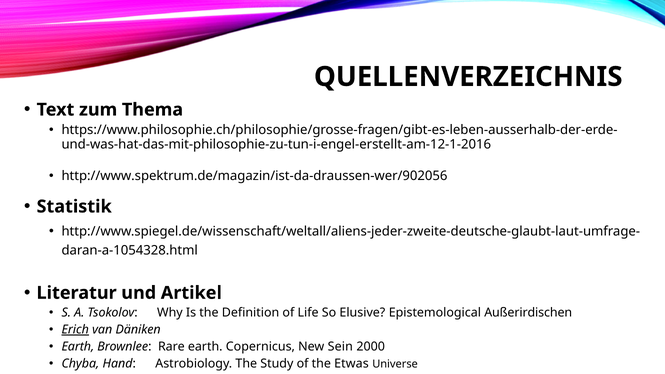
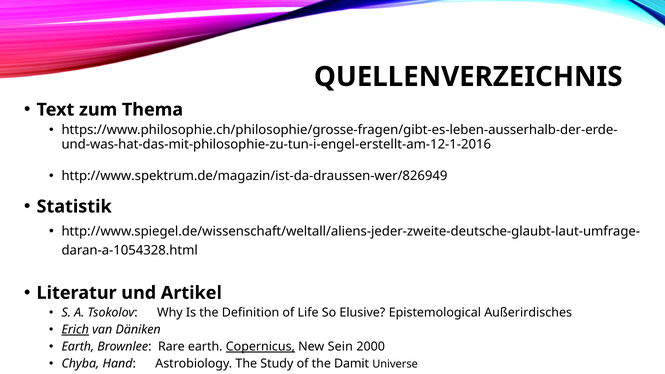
http://www.spektrum.de/magazin/ist-da-draussen-wer/902056: http://www.spektrum.de/magazin/ist-da-draussen-wer/902056 -> http://www.spektrum.de/magazin/ist-da-draussen-wer/826949
Außerirdischen: Außerirdischen -> Außerirdisches
Copernicus underline: none -> present
Etwas: Etwas -> Damit
